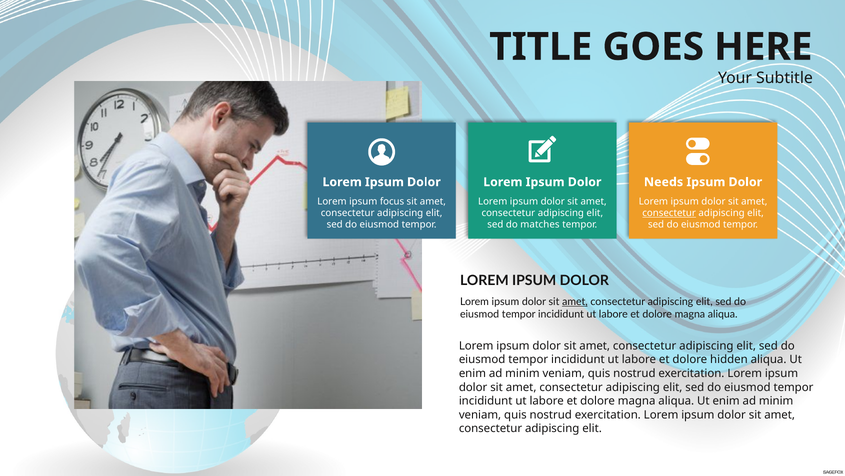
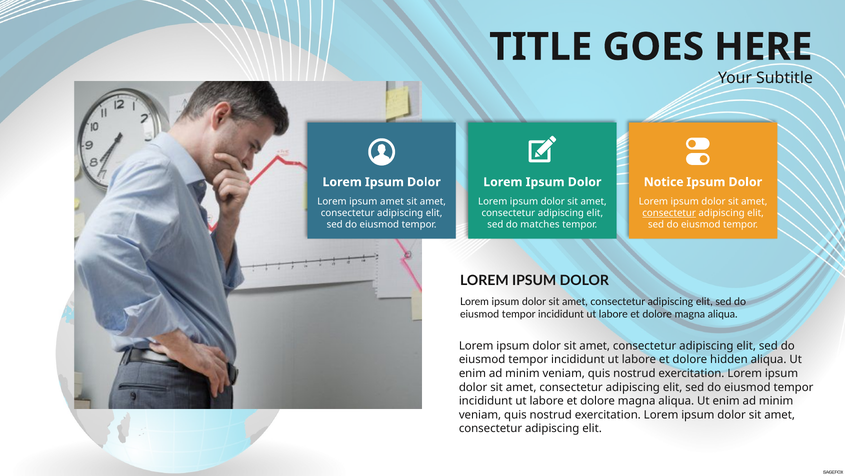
Needs: Needs -> Notice
ipsum focus: focus -> amet
amet at (575, 301) underline: present -> none
